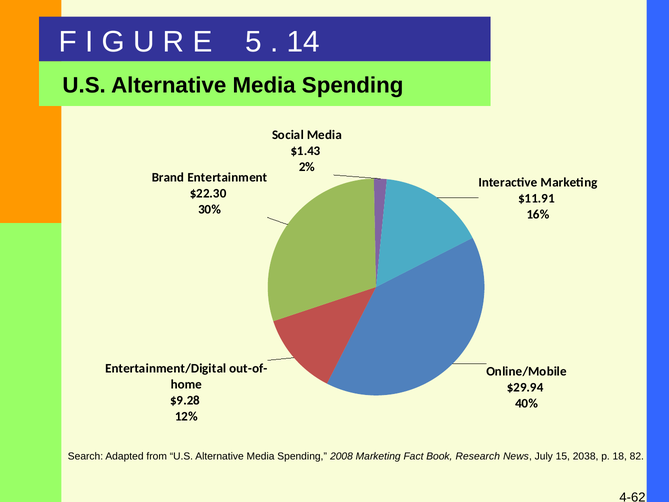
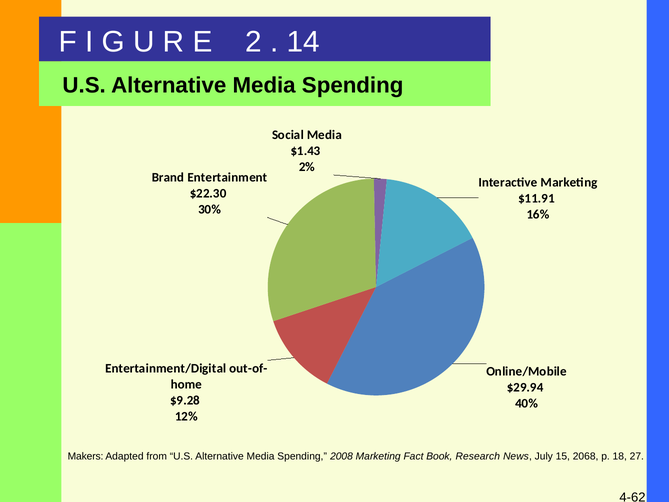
5: 5 -> 2
Search: Search -> Makers
2038: 2038 -> 2068
82: 82 -> 27
